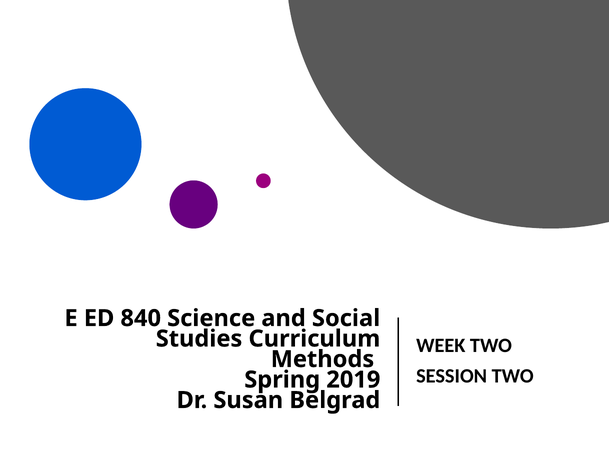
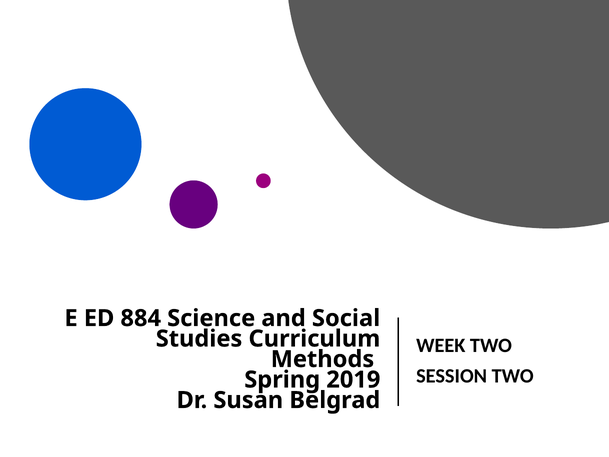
840: 840 -> 884
